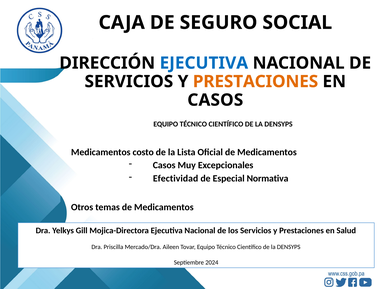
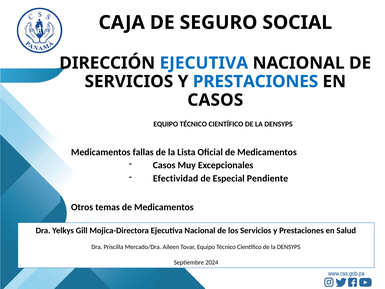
PRESTACIONES at (256, 81) colour: orange -> blue
costo: costo -> fallas
Normativa: Normativa -> Pendiente
